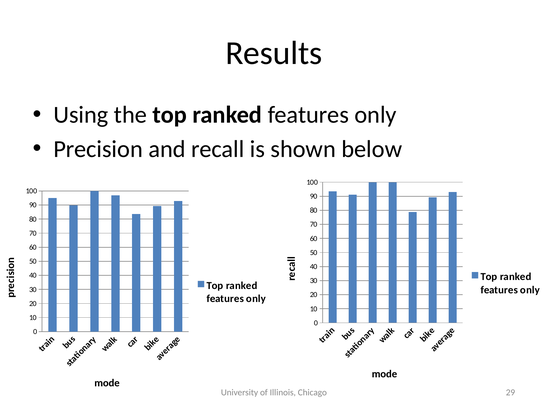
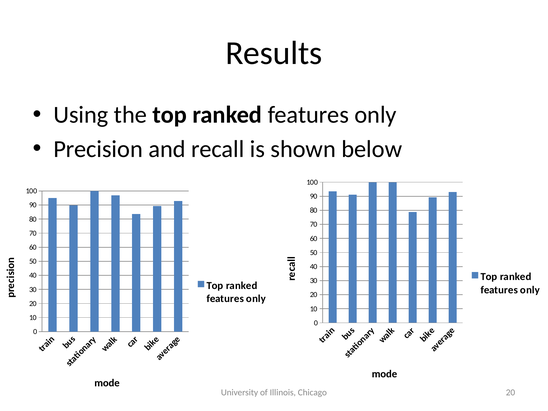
Chicago 29: 29 -> 20
